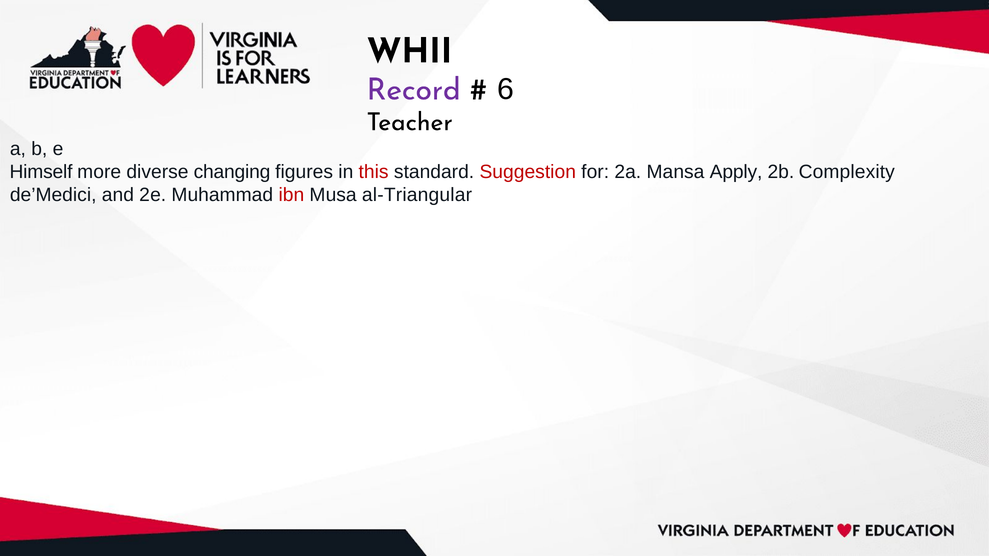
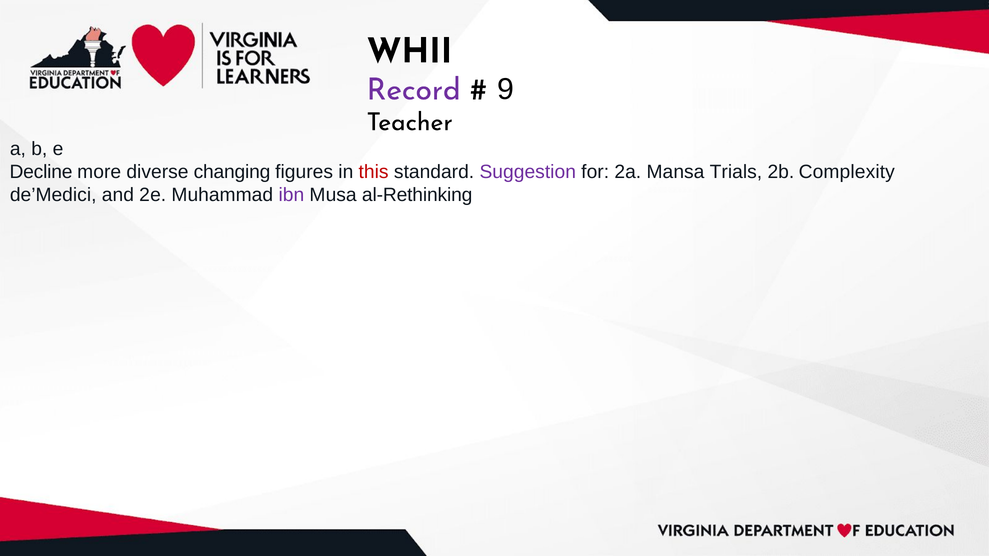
6: 6 -> 9
Himself: Himself -> Decline
Suggestion colour: red -> purple
Apply: Apply -> Trials
ibn colour: red -> purple
al-Triangular: al-Triangular -> al-Rethinking
